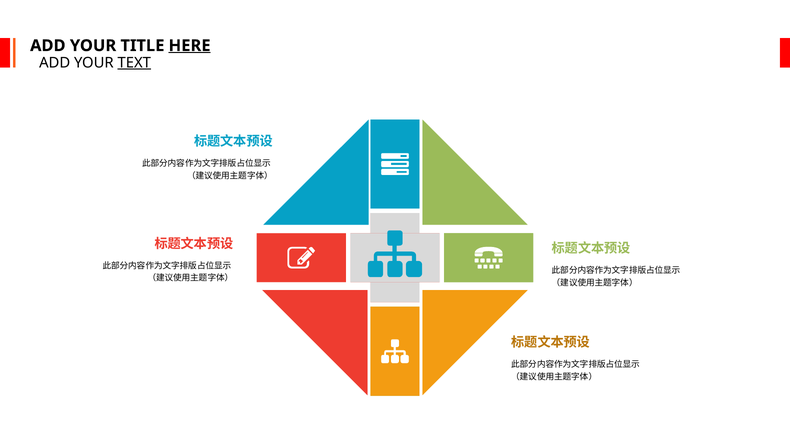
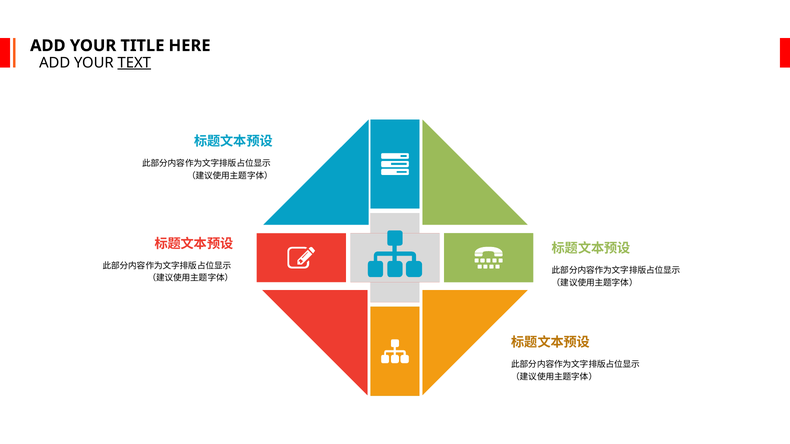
HERE underline: present -> none
